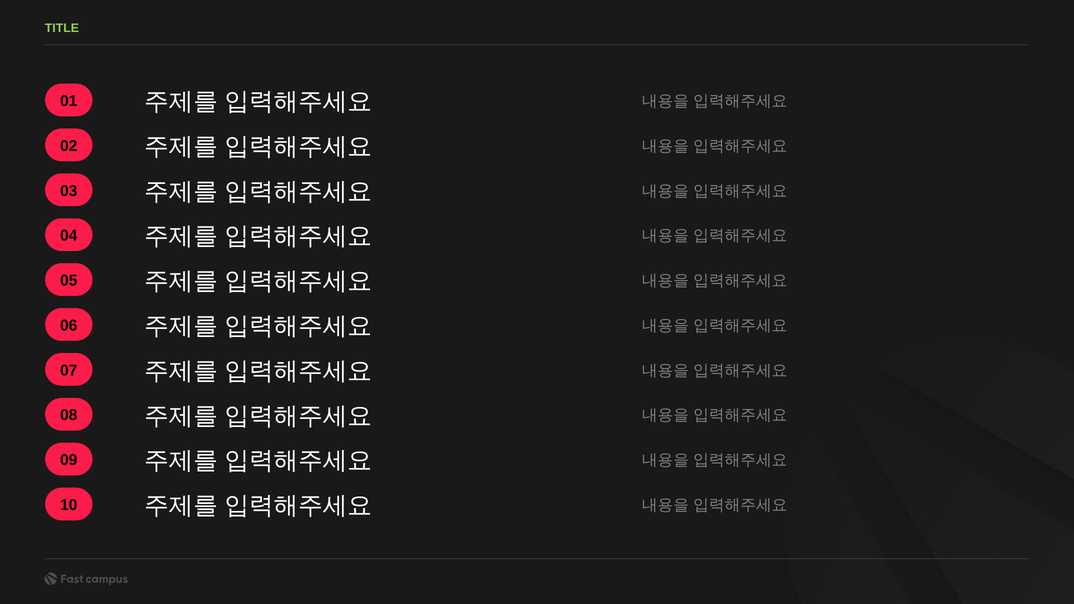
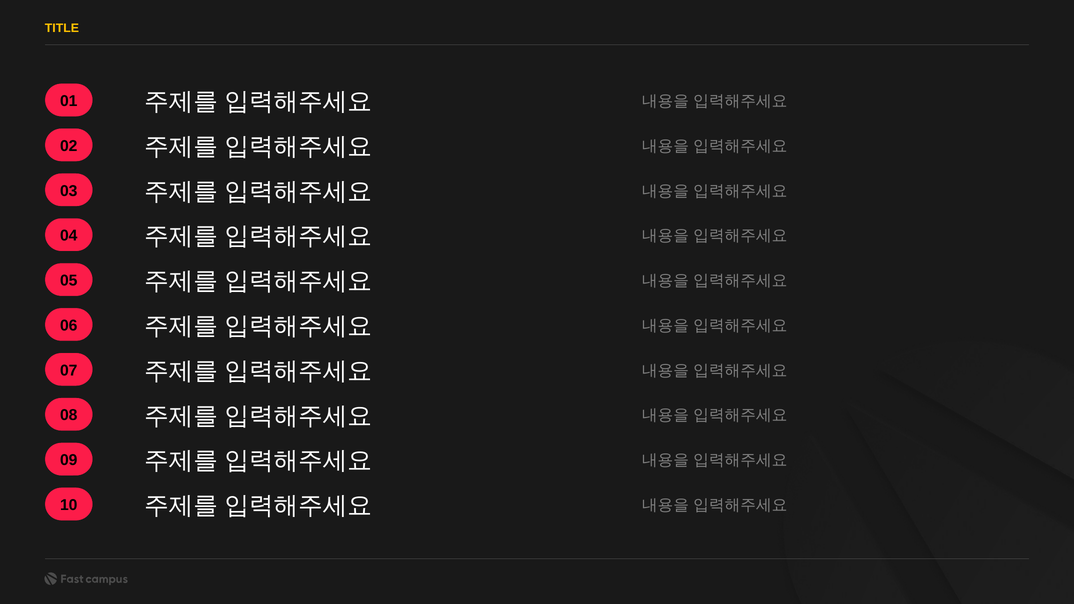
TITLE colour: light green -> yellow
